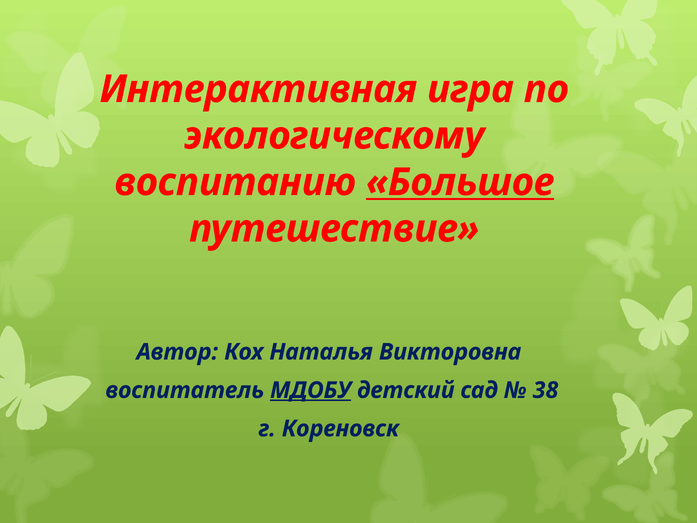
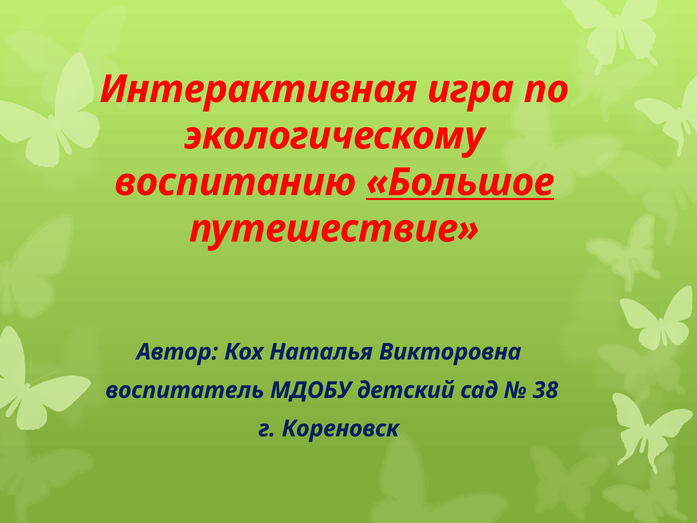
МДОБУ underline: present -> none
